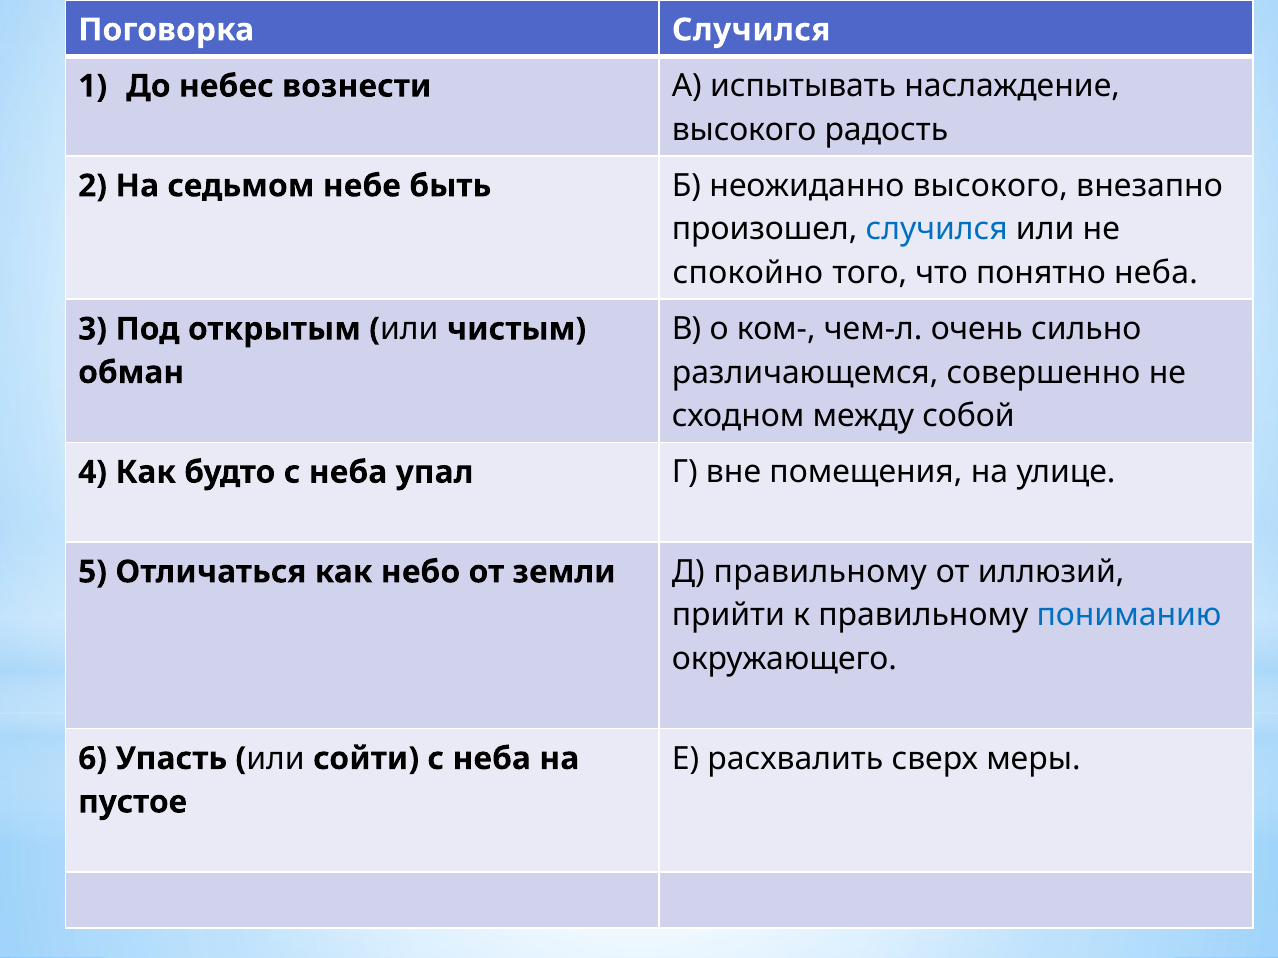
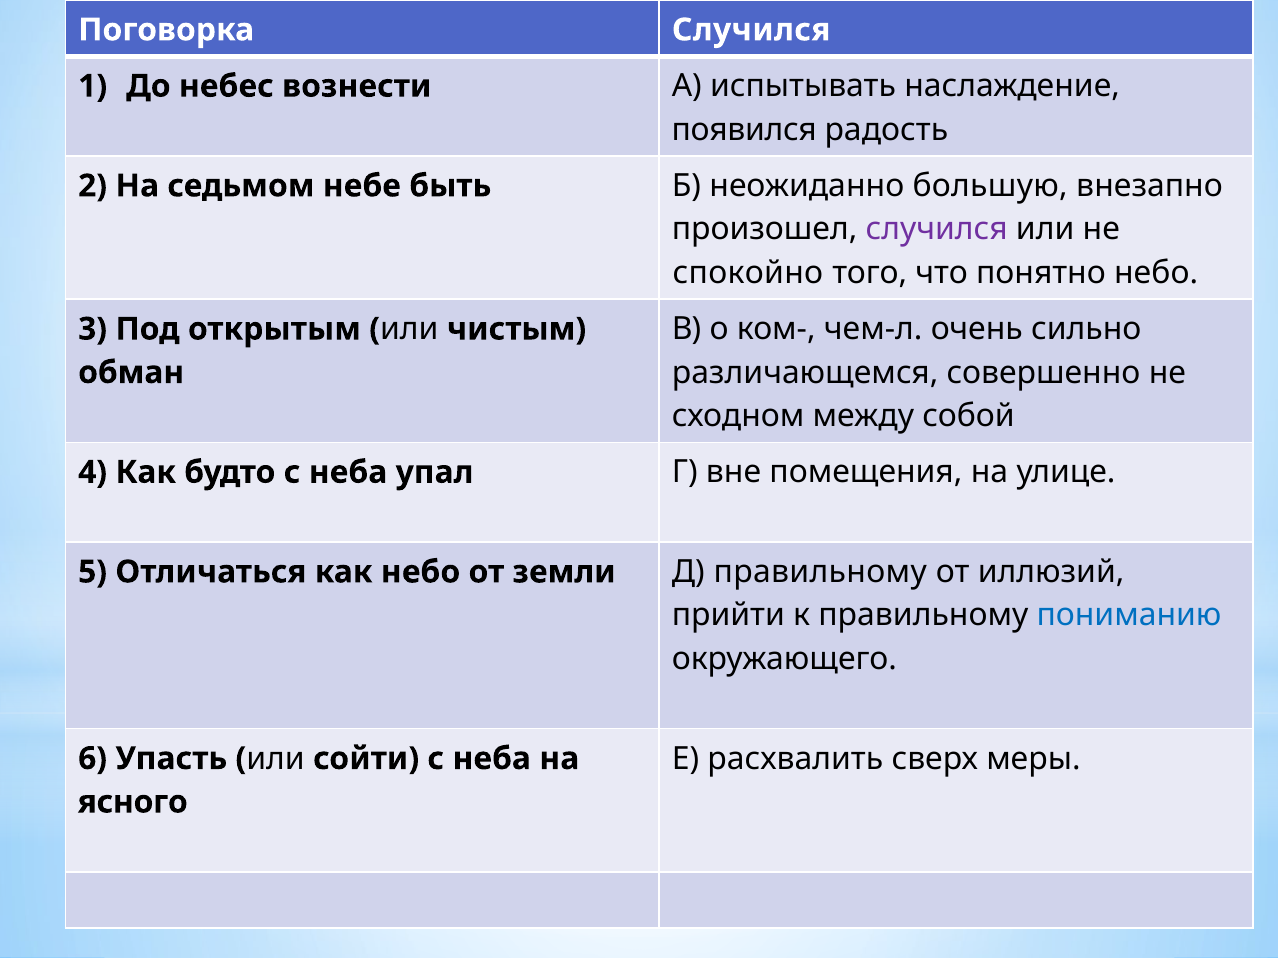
высокого at (744, 130): высокого -> появился
неожиданно высокого: высокого -> большую
случился at (937, 229) colour: blue -> purple
понятно неба: неба -> небо
пустое: пустое -> ясного
